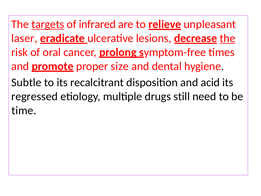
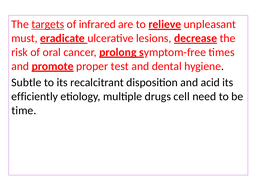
laser: laser -> must
the at (228, 38) underline: present -> none
size: size -> test
regressed: regressed -> efficiently
still: still -> cell
